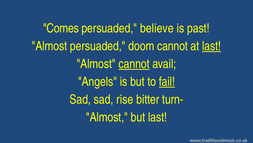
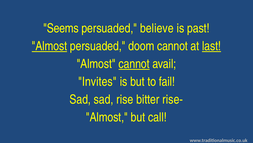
Comes: Comes -> Seems
Almost at (49, 46) underline: none -> present
Angels: Angels -> Invites
fail underline: present -> none
turn-: turn- -> rise-
but last: last -> call
